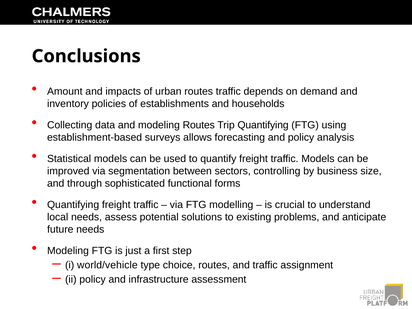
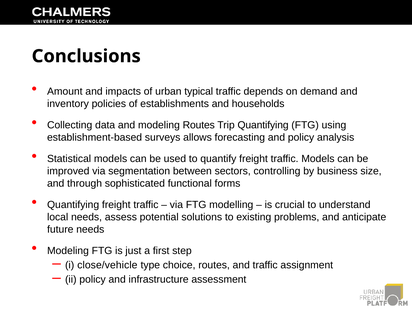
urban routes: routes -> typical
world/vehicle: world/vehicle -> close/vehicle
